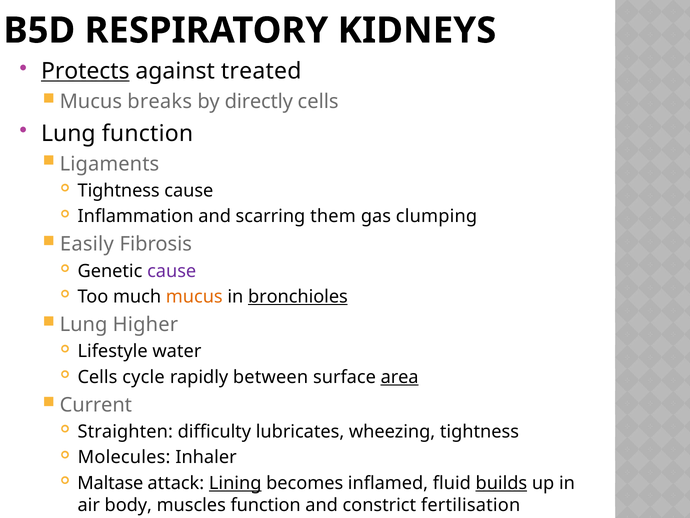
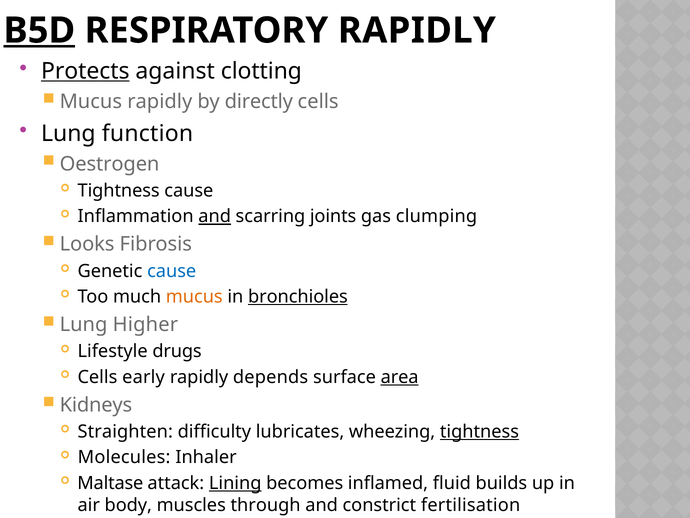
B5D underline: none -> present
RESPIRATORY KIDNEYS: KIDNEYS -> RAPIDLY
treated: treated -> clotting
Mucus breaks: breaks -> rapidly
Ligaments: Ligaments -> Oestrogen
and at (215, 216) underline: none -> present
them: them -> joints
Easily: Easily -> Looks
cause at (172, 271) colour: purple -> blue
water: water -> drugs
cycle: cycle -> early
between: between -> depends
Current: Current -> Kidneys
tightness at (479, 431) underline: none -> present
builds underline: present -> none
muscles function: function -> through
